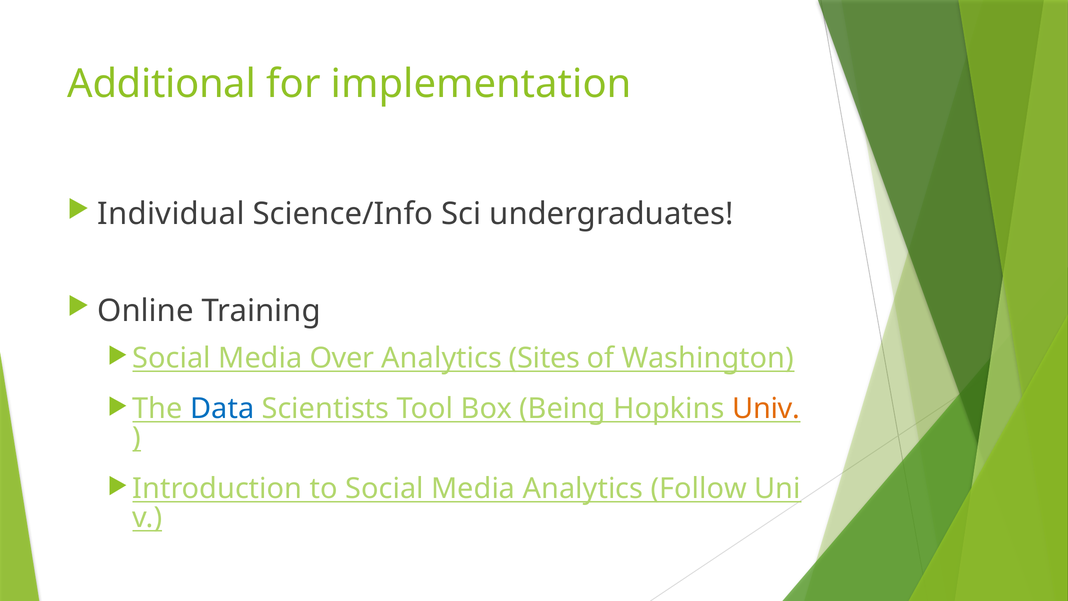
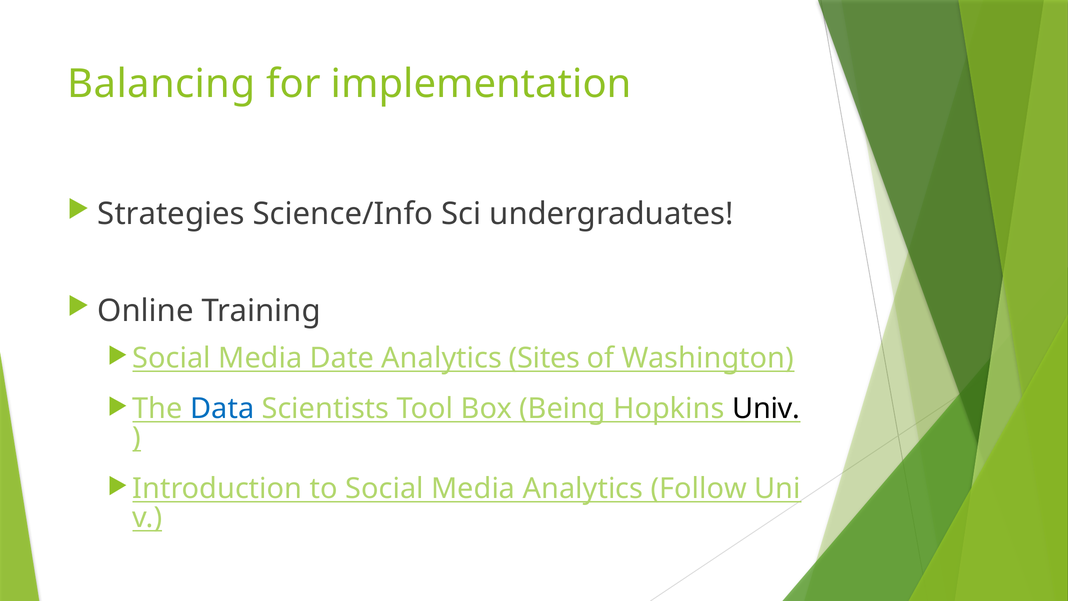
Additional: Additional -> Balancing
Individual: Individual -> Strategies
Over: Over -> Date
Univ colour: orange -> black
